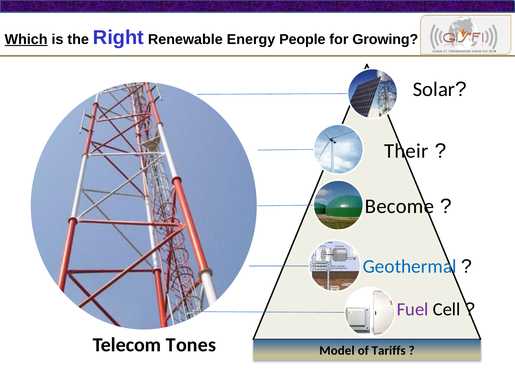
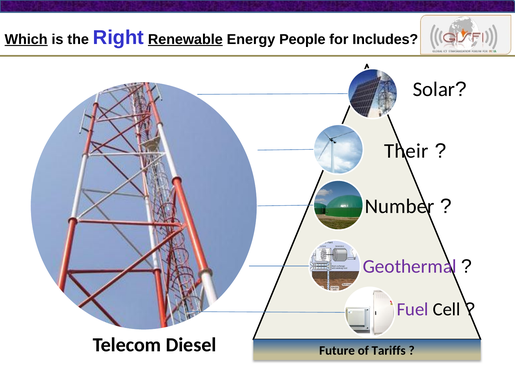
Renewable underline: none -> present
Growing: Growing -> Includes
Become: Become -> Number
Geothermal colour: blue -> purple
Tones: Tones -> Diesel
Model: Model -> Future
